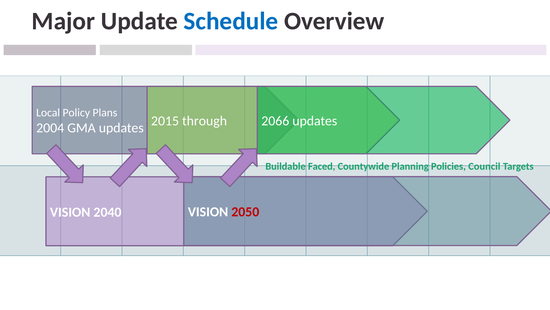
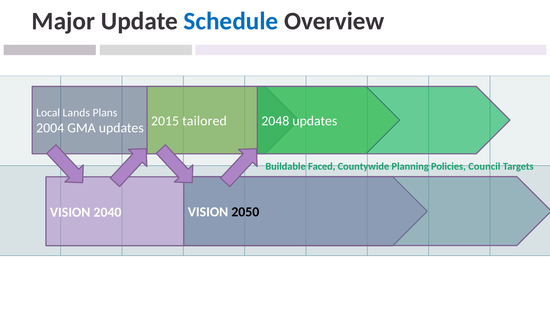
Policy: Policy -> Lands
2066: 2066 -> 2048
through: through -> tailored
2050 colour: red -> black
